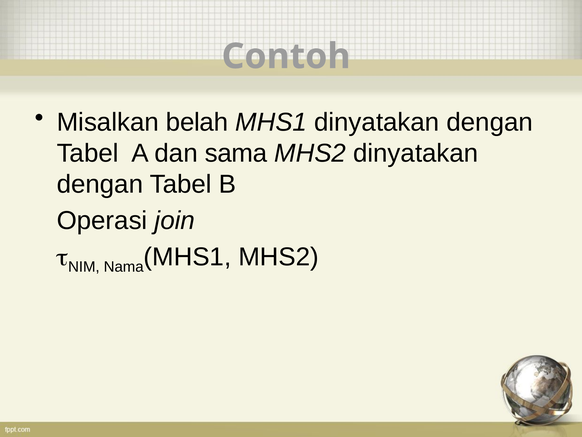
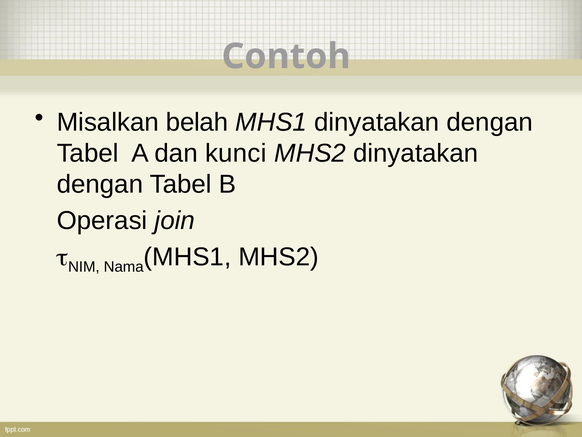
sama: sama -> kunci
